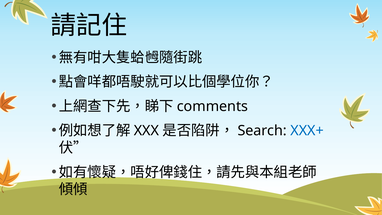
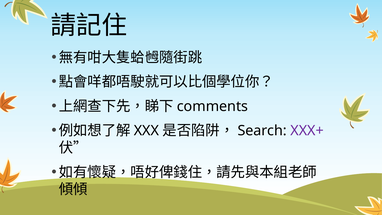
XXX+ colour: blue -> purple
